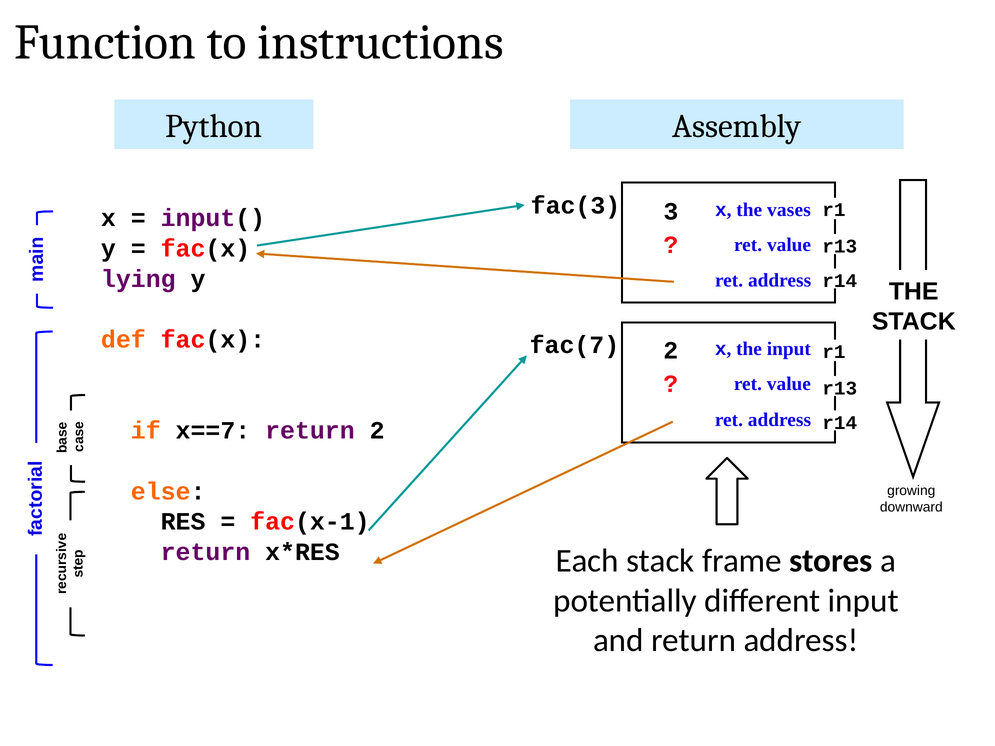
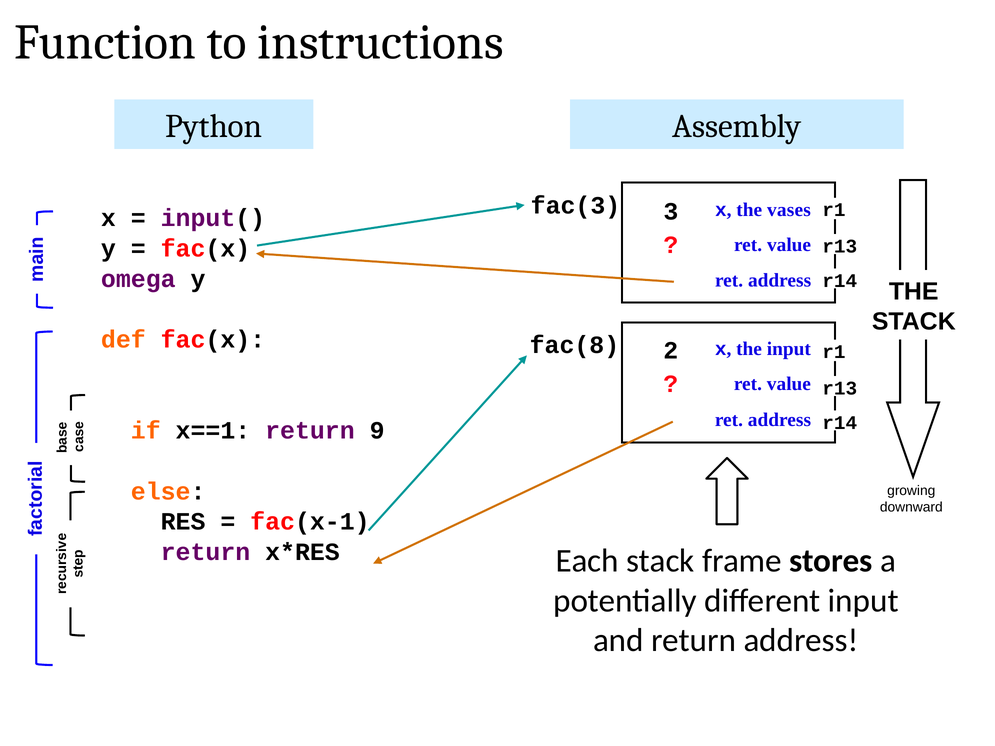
lying: lying -> omega
fac(7: fac(7 -> fac(8
x==7: x==7 -> x==1
return 2: 2 -> 9
